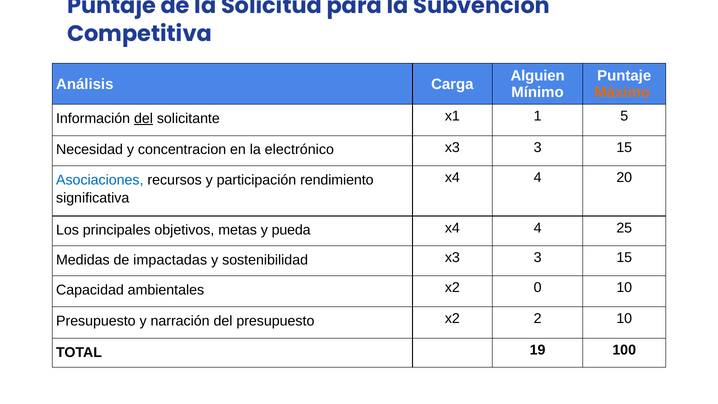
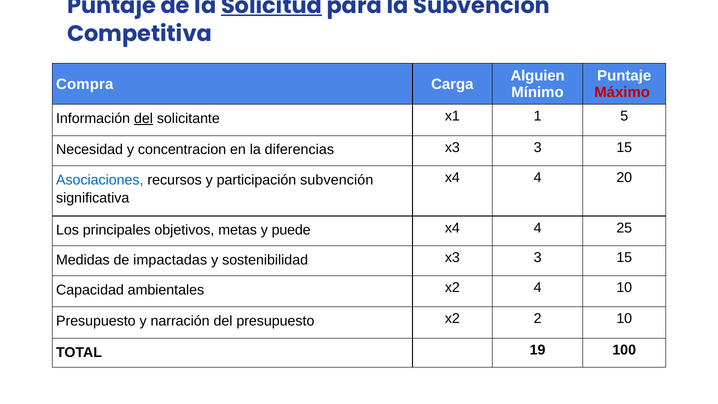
Solicitud underline: none -> present
Análisis: Análisis -> Compra
Máximo colour: orange -> red
electrónico: electrónico -> diferencias
participación rendimiento: rendimiento -> subvención
pueda: pueda -> puede
x2 0: 0 -> 4
